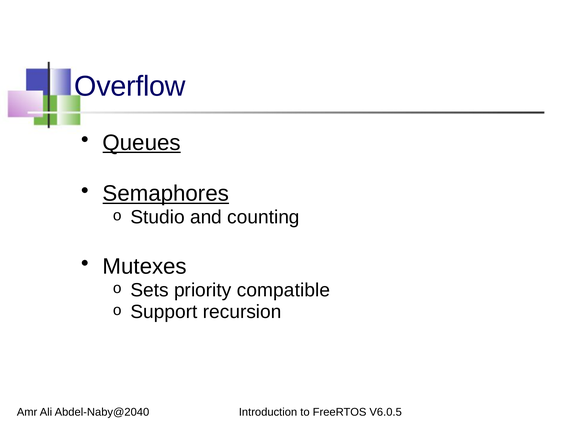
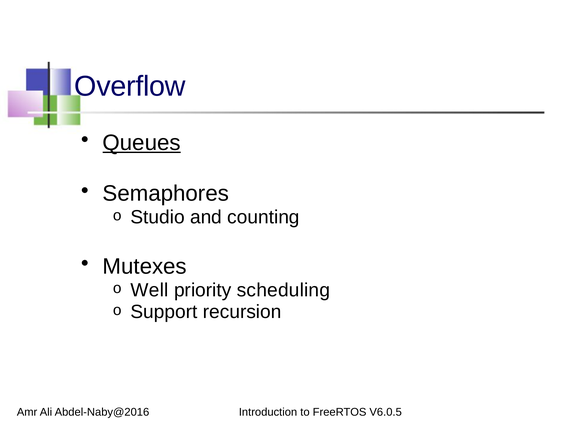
Semaphores underline: present -> none
Sets: Sets -> Well
compatible: compatible -> scheduling
Abdel-Naby@2040: Abdel-Naby@2040 -> Abdel-Naby@2016
